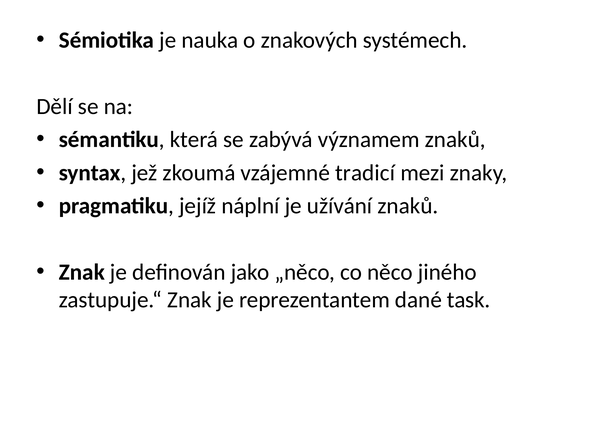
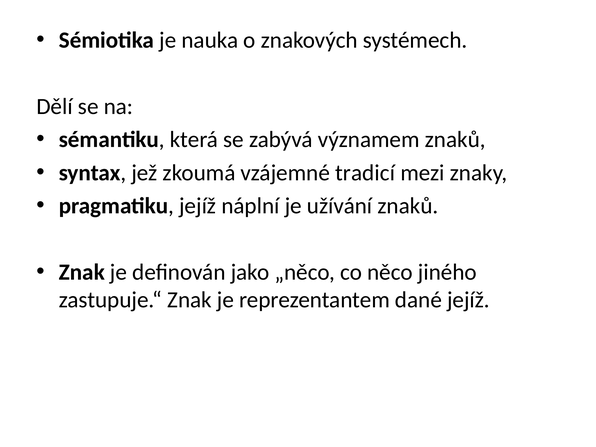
dané task: task -> jejíž
